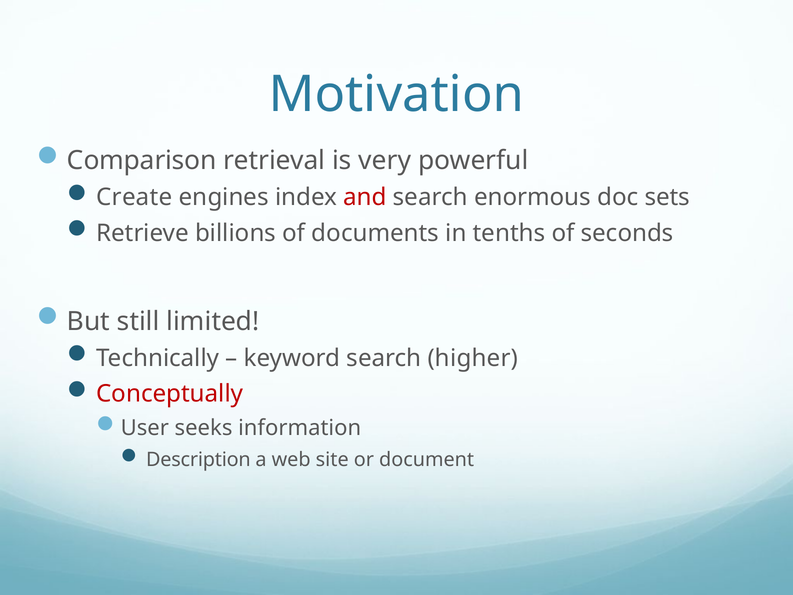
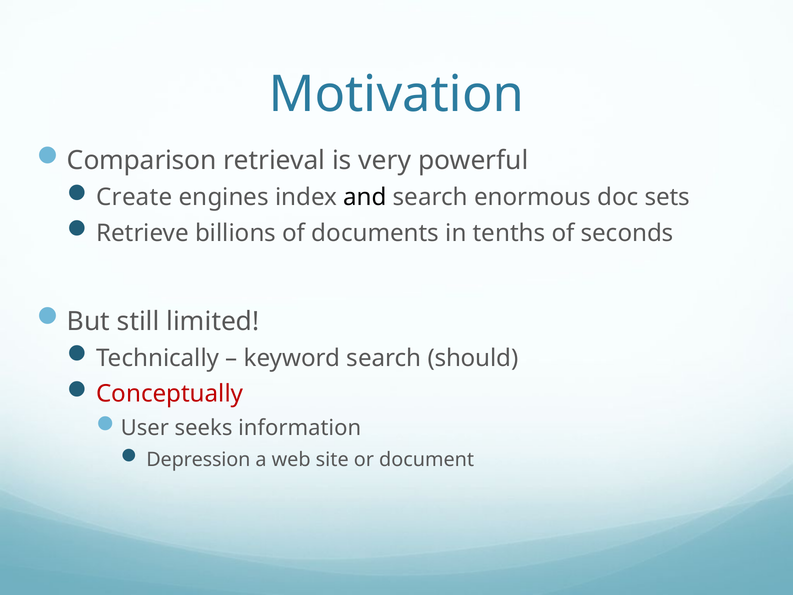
and colour: red -> black
higher: higher -> should
Description: Description -> Depression
